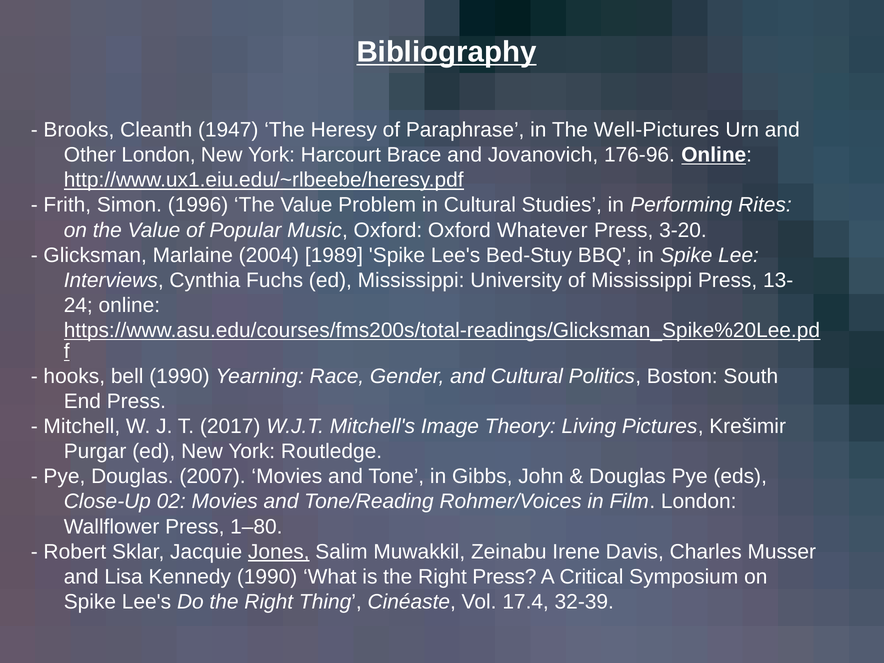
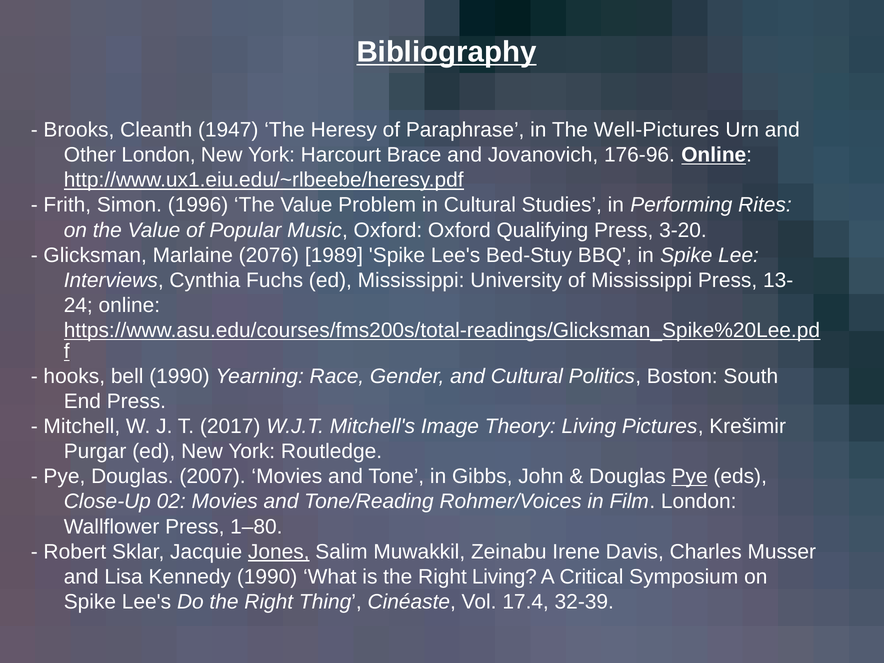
Whatever: Whatever -> Qualifying
2004: 2004 -> 2076
Pye at (690, 477) underline: none -> present
Right Press: Press -> Living
